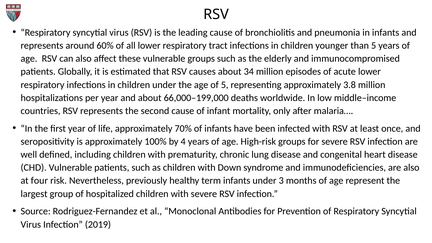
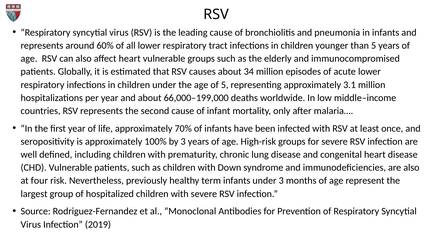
affect these: these -> heart
3.8: 3.8 -> 3.1
by 4: 4 -> 3
